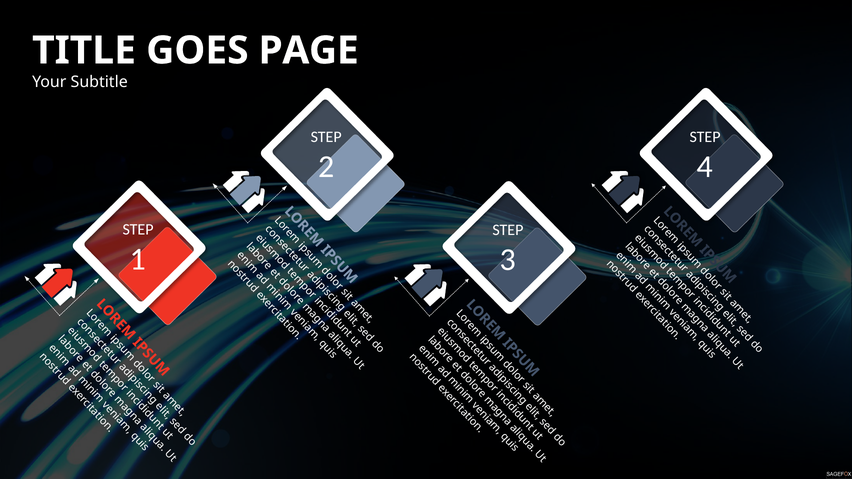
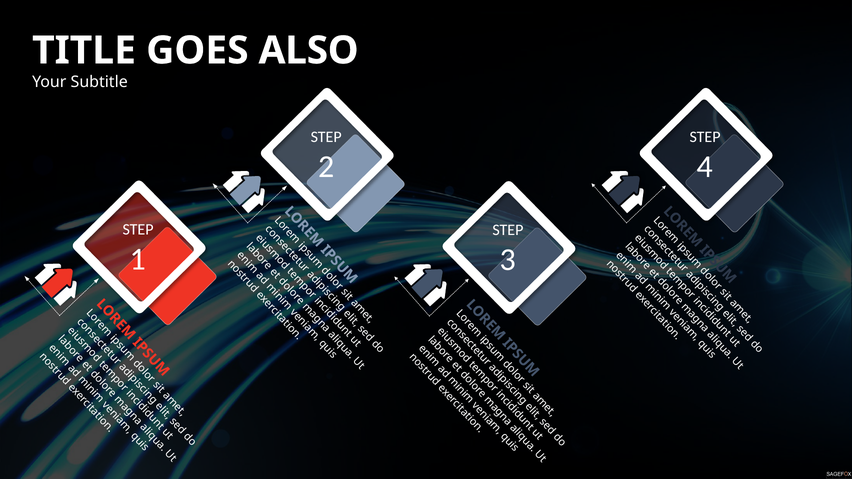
PAGE: PAGE -> ALSO
